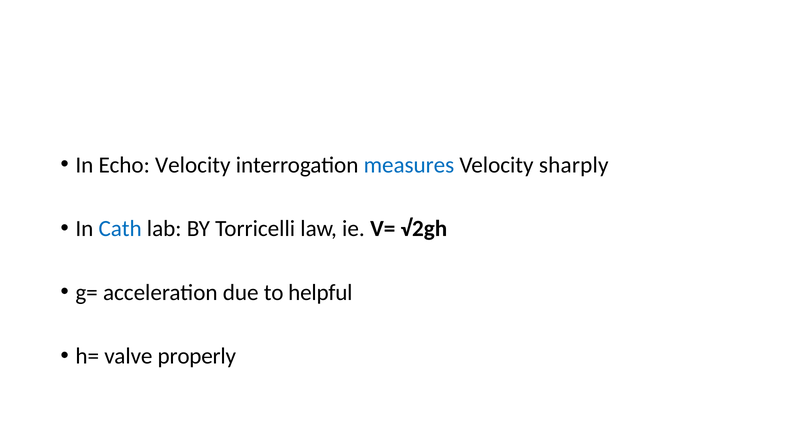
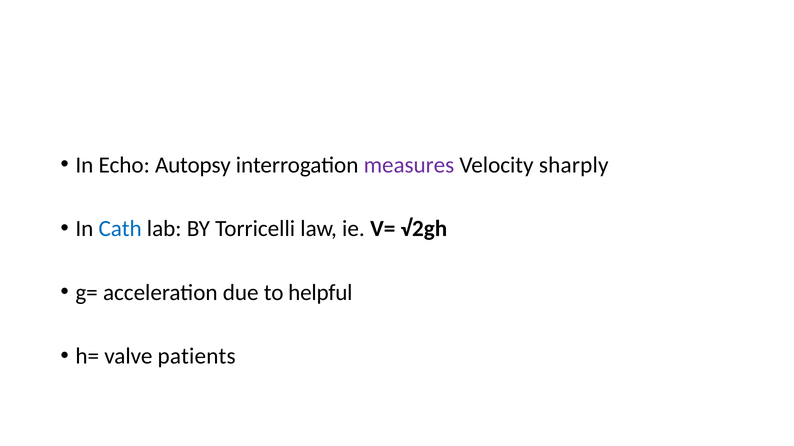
Echo Velocity: Velocity -> Autopsy
measures colour: blue -> purple
properly: properly -> patients
